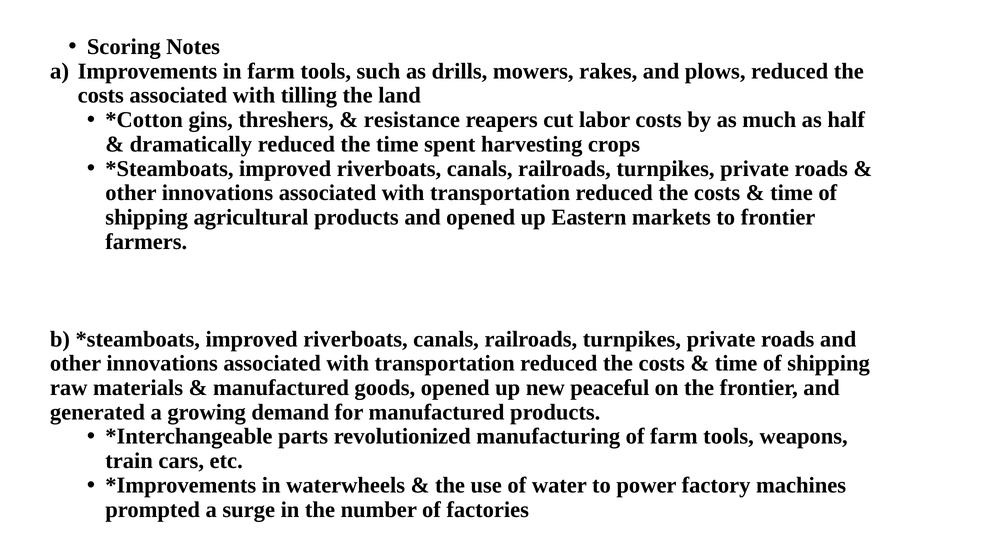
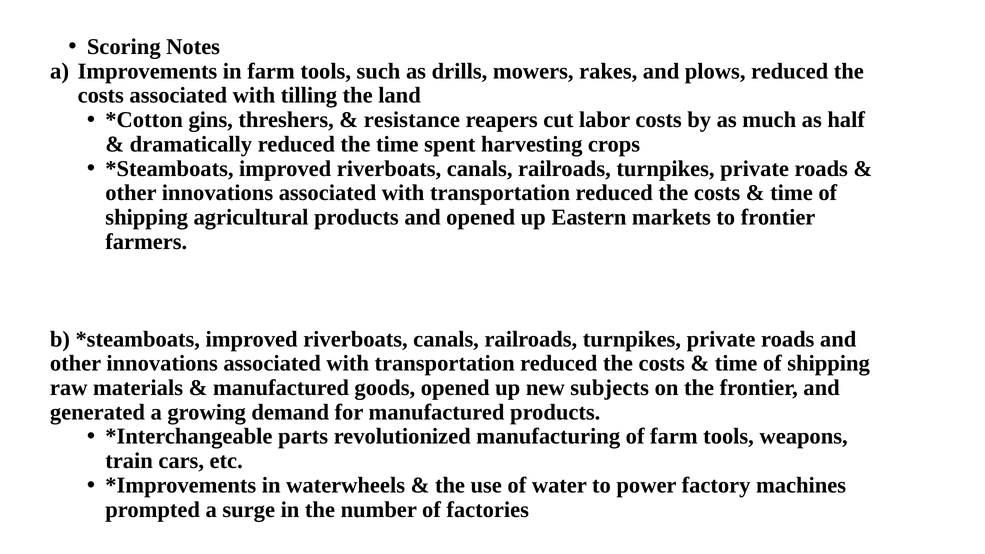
peaceful: peaceful -> subjects
